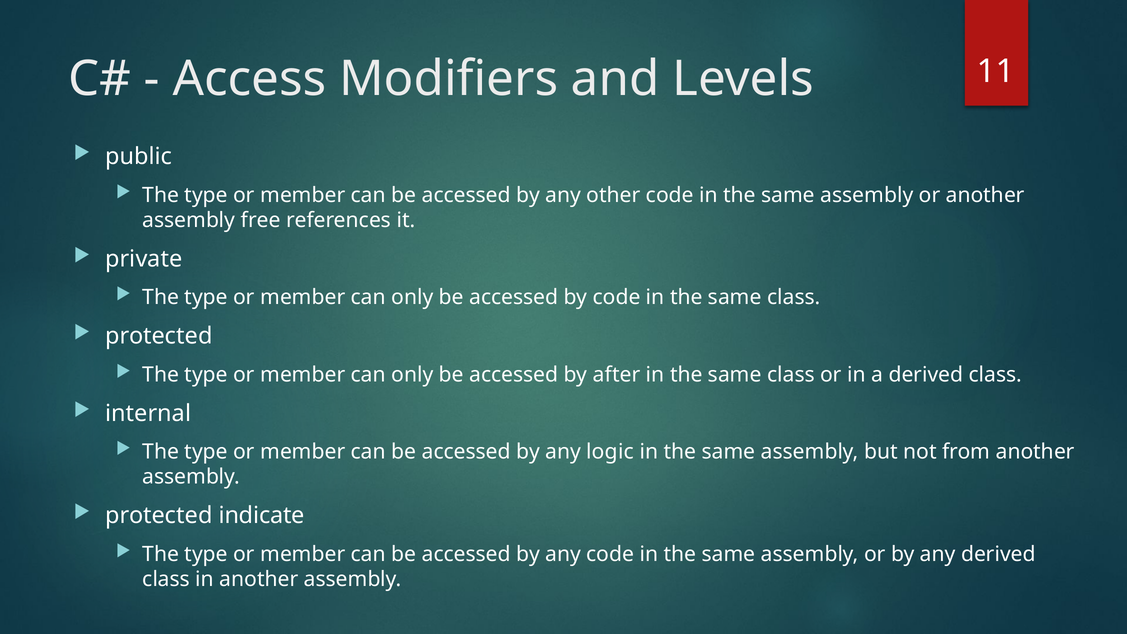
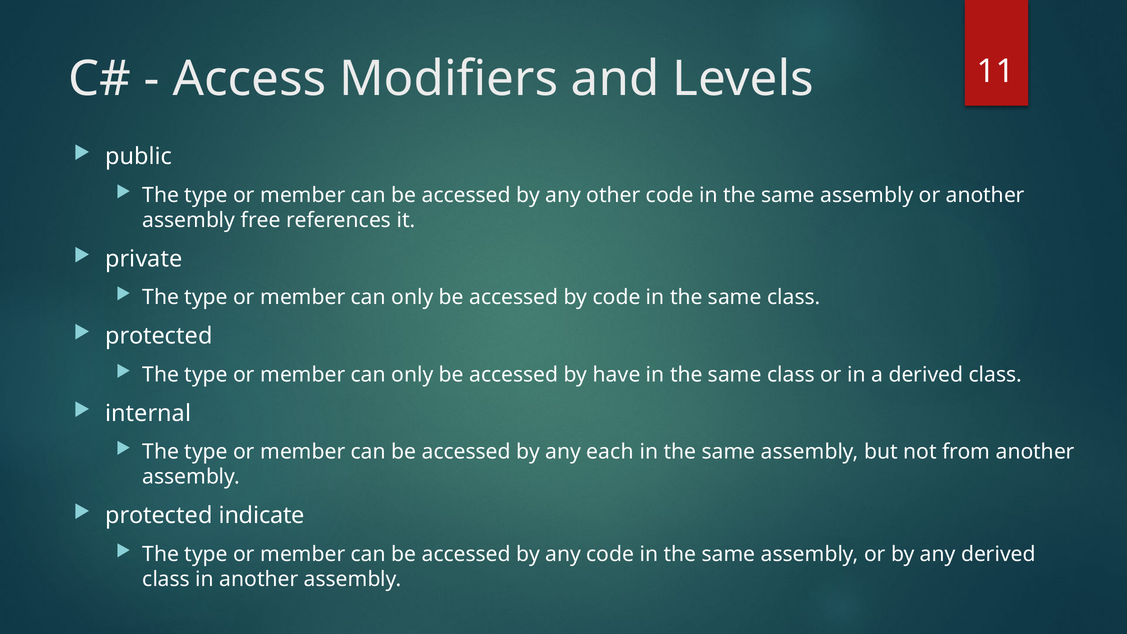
after: after -> have
logic: logic -> each
